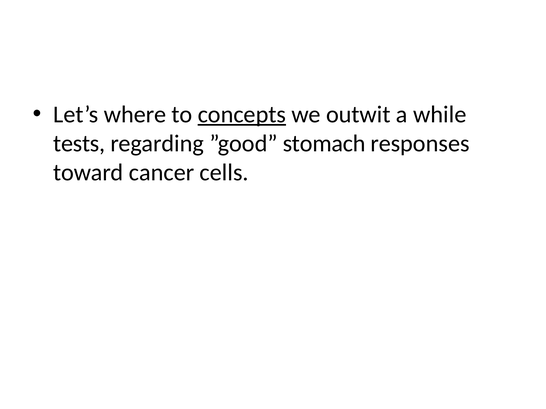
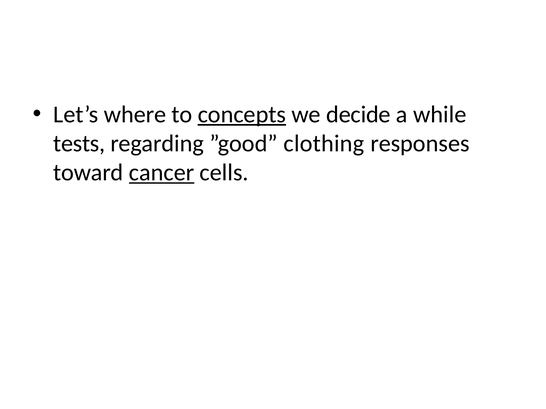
outwit: outwit -> decide
stomach: stomach -> clothing
cancer underline: none -> present
